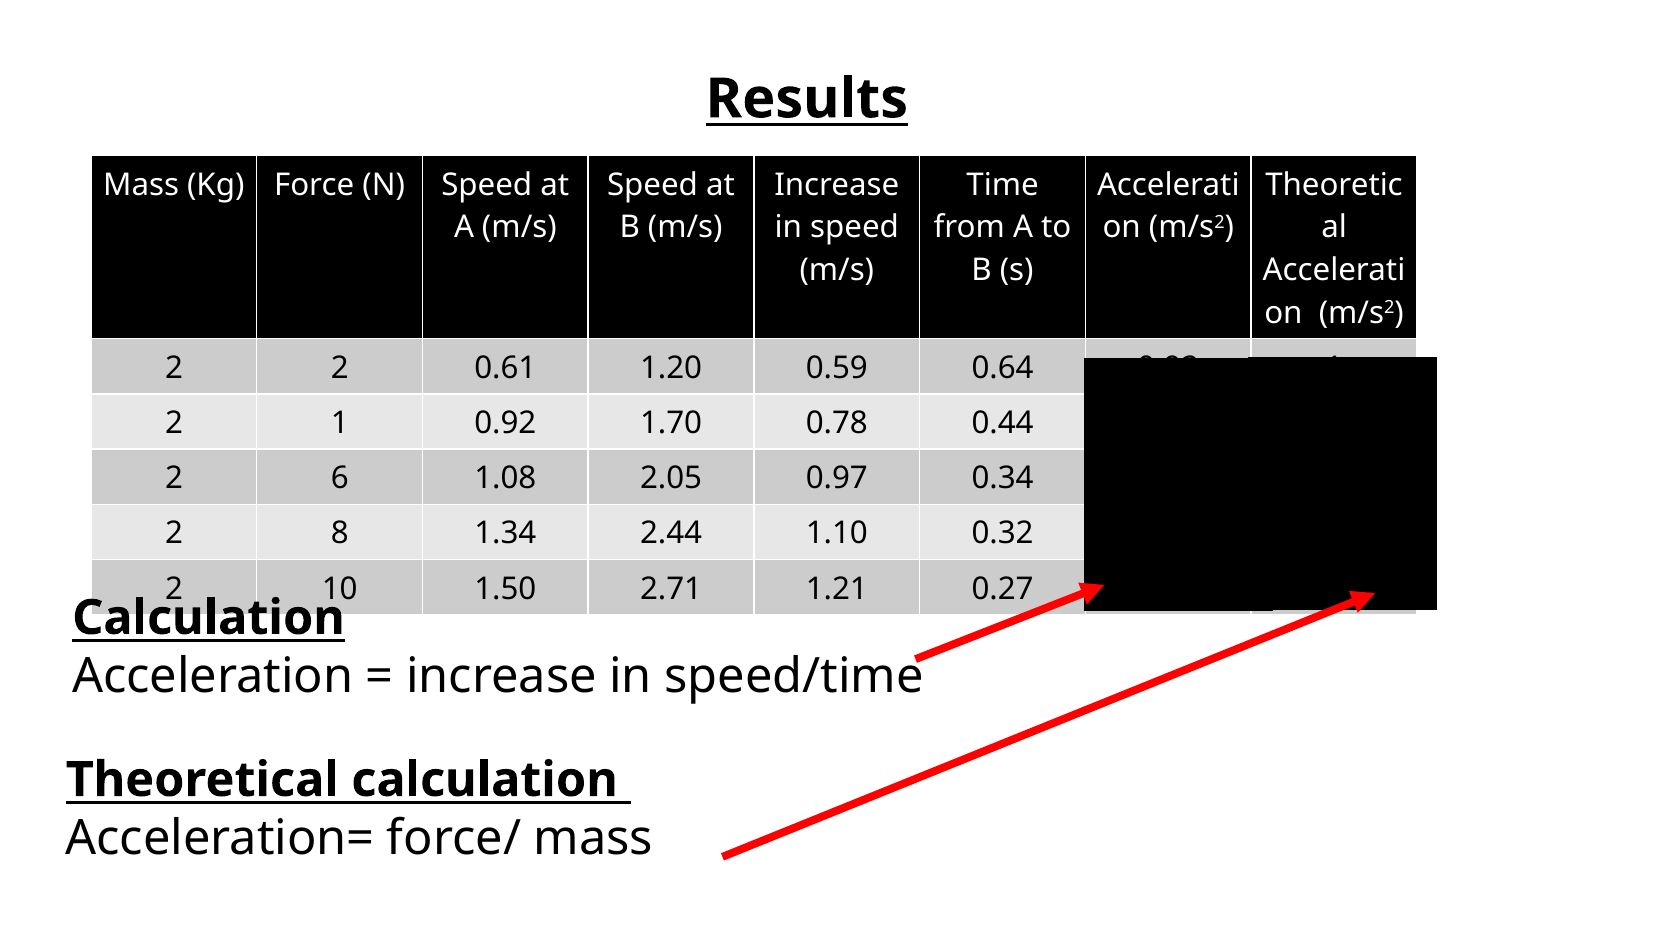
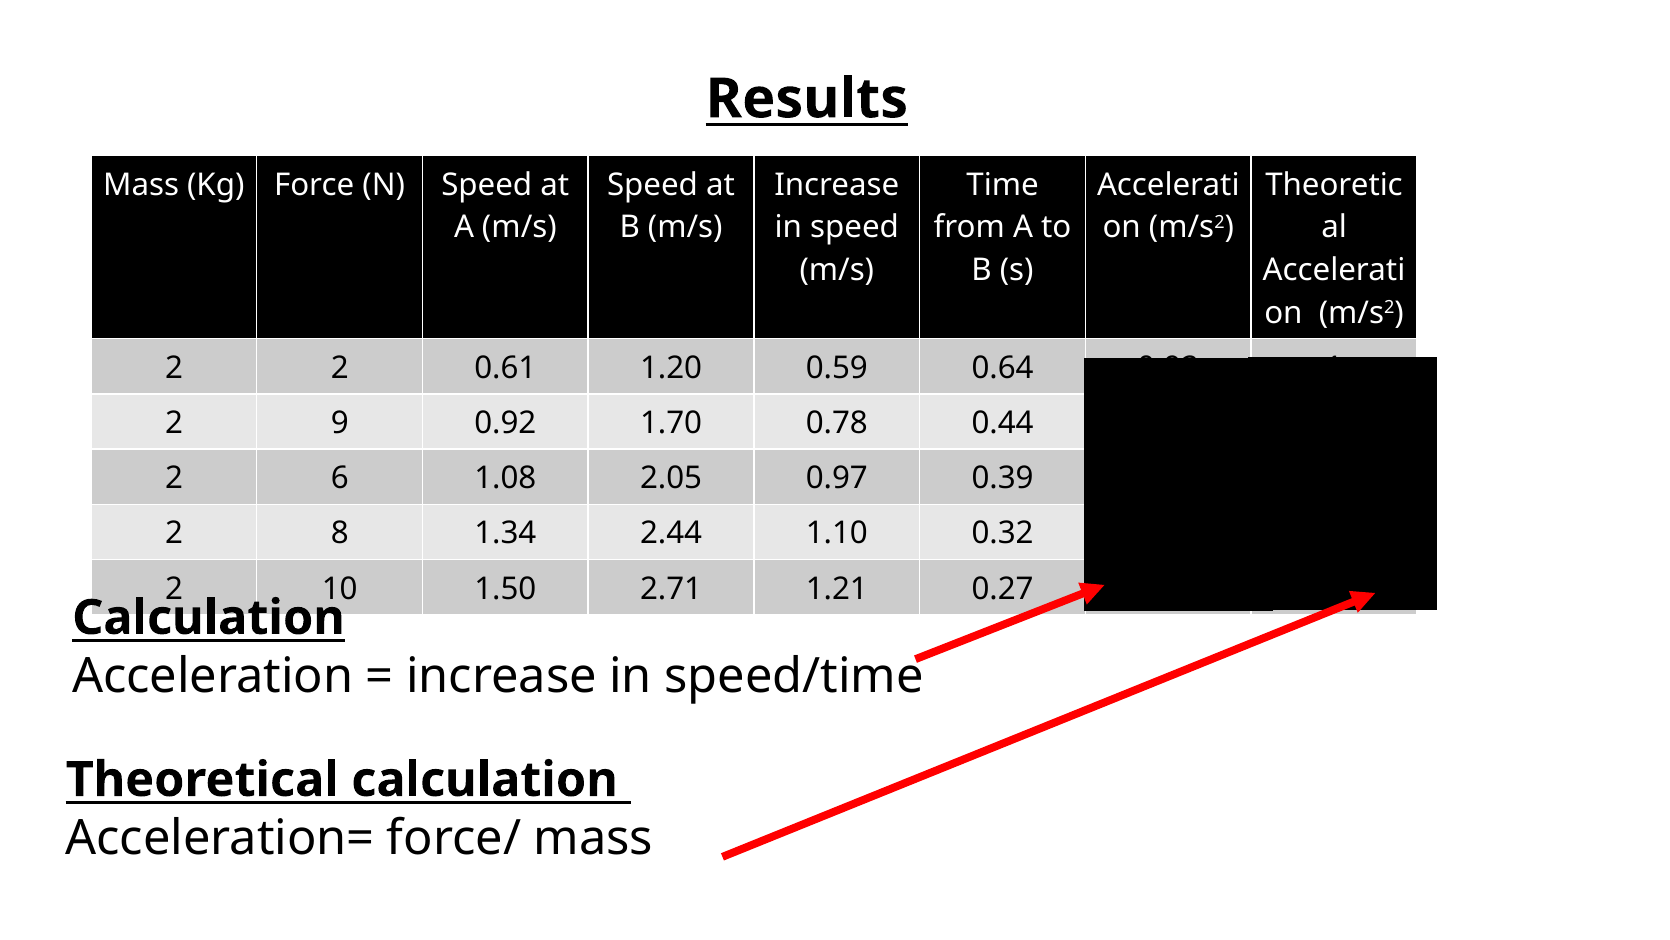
2 1: 1 -> 9
0.34: 0.34 -> 0.39
